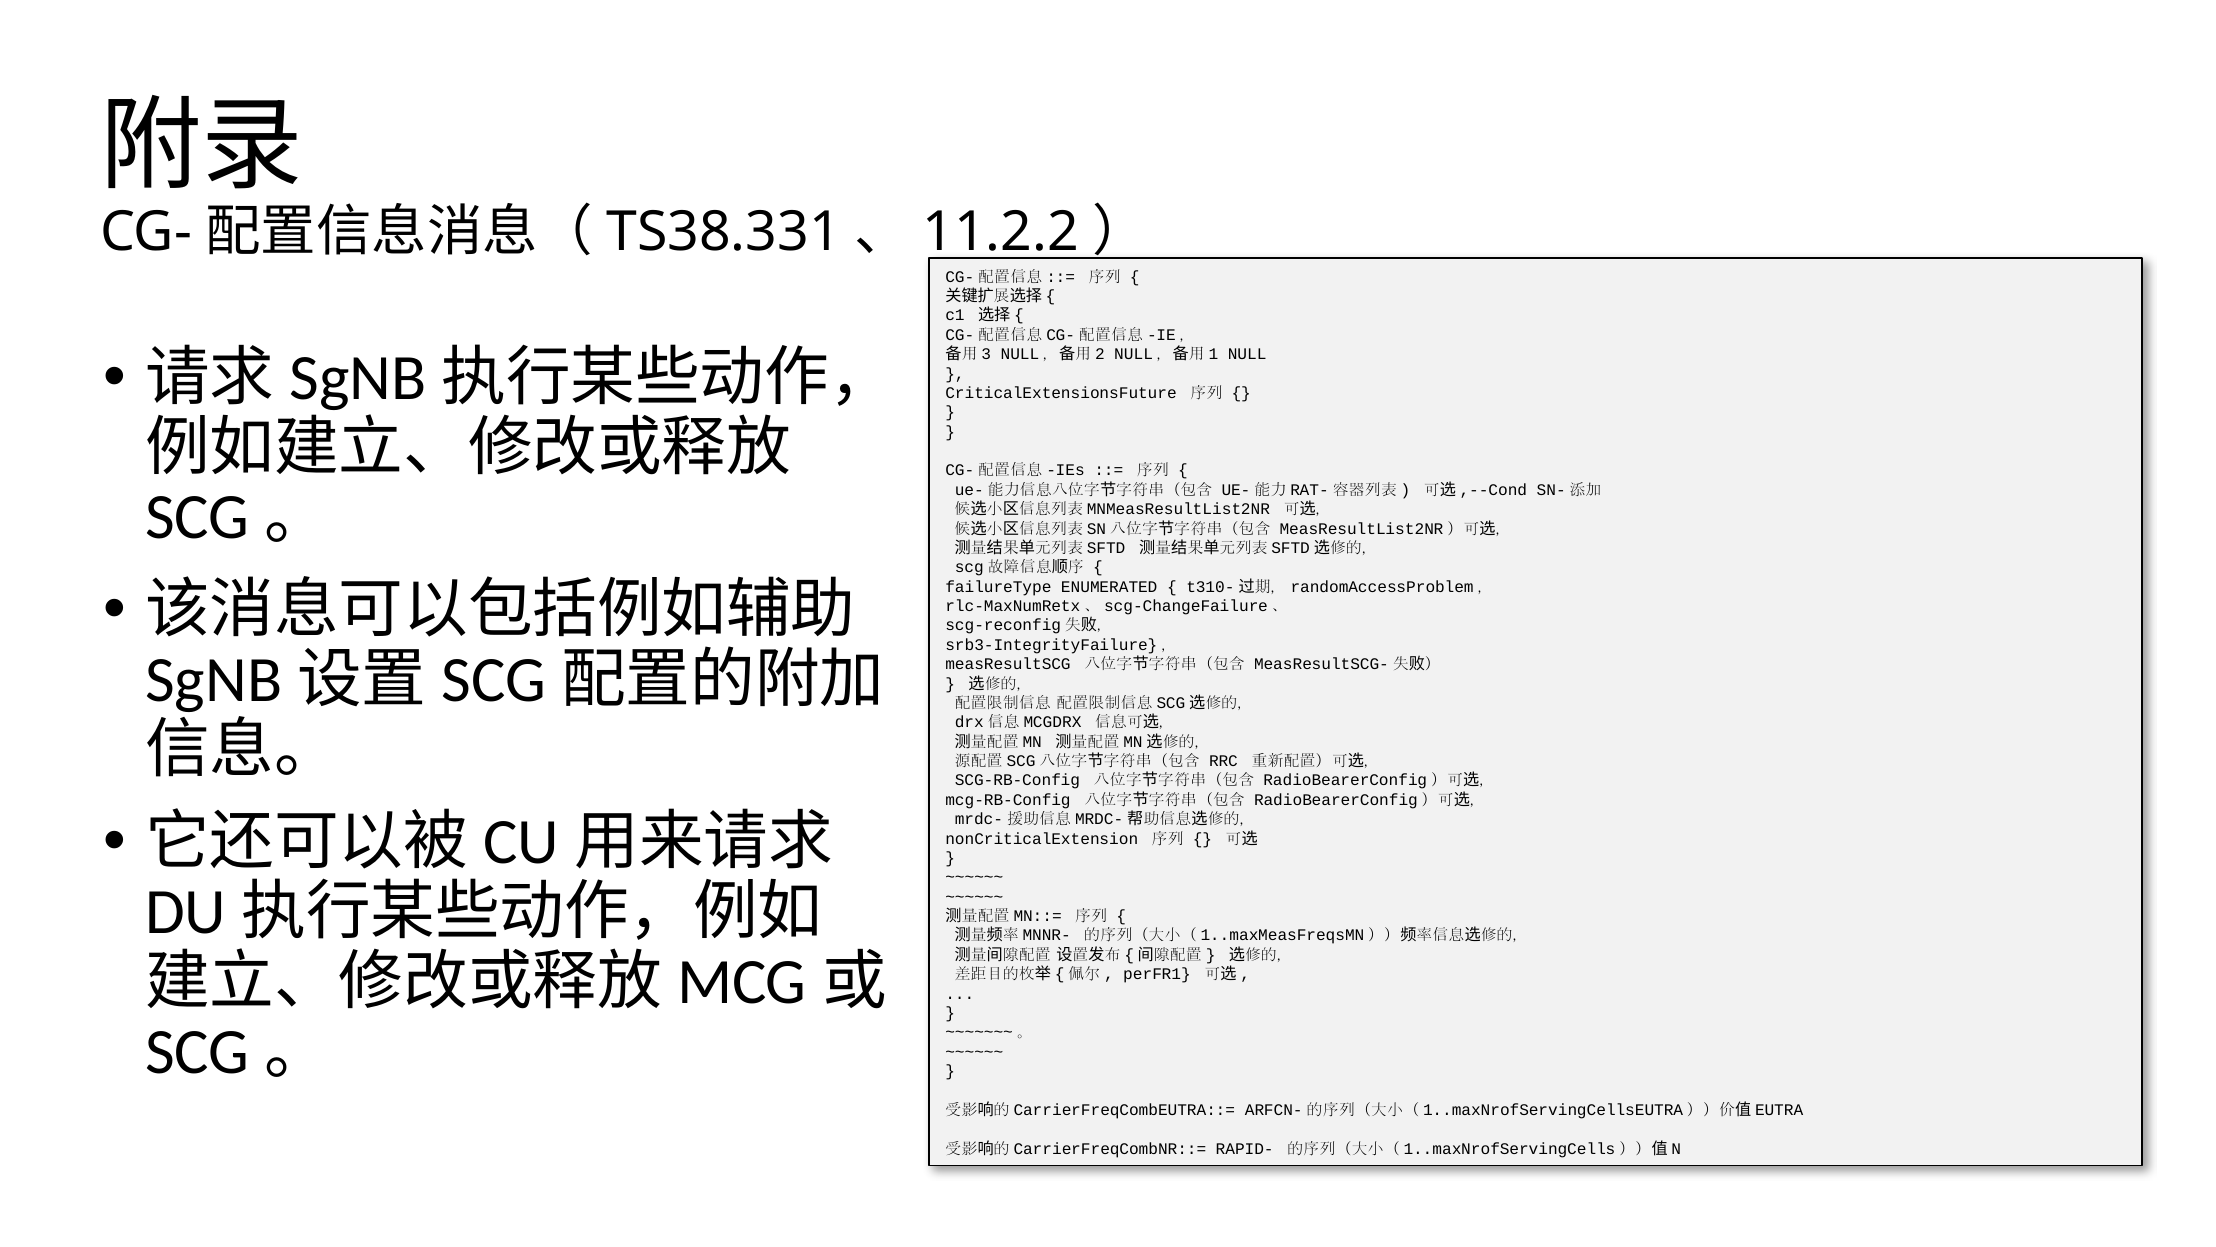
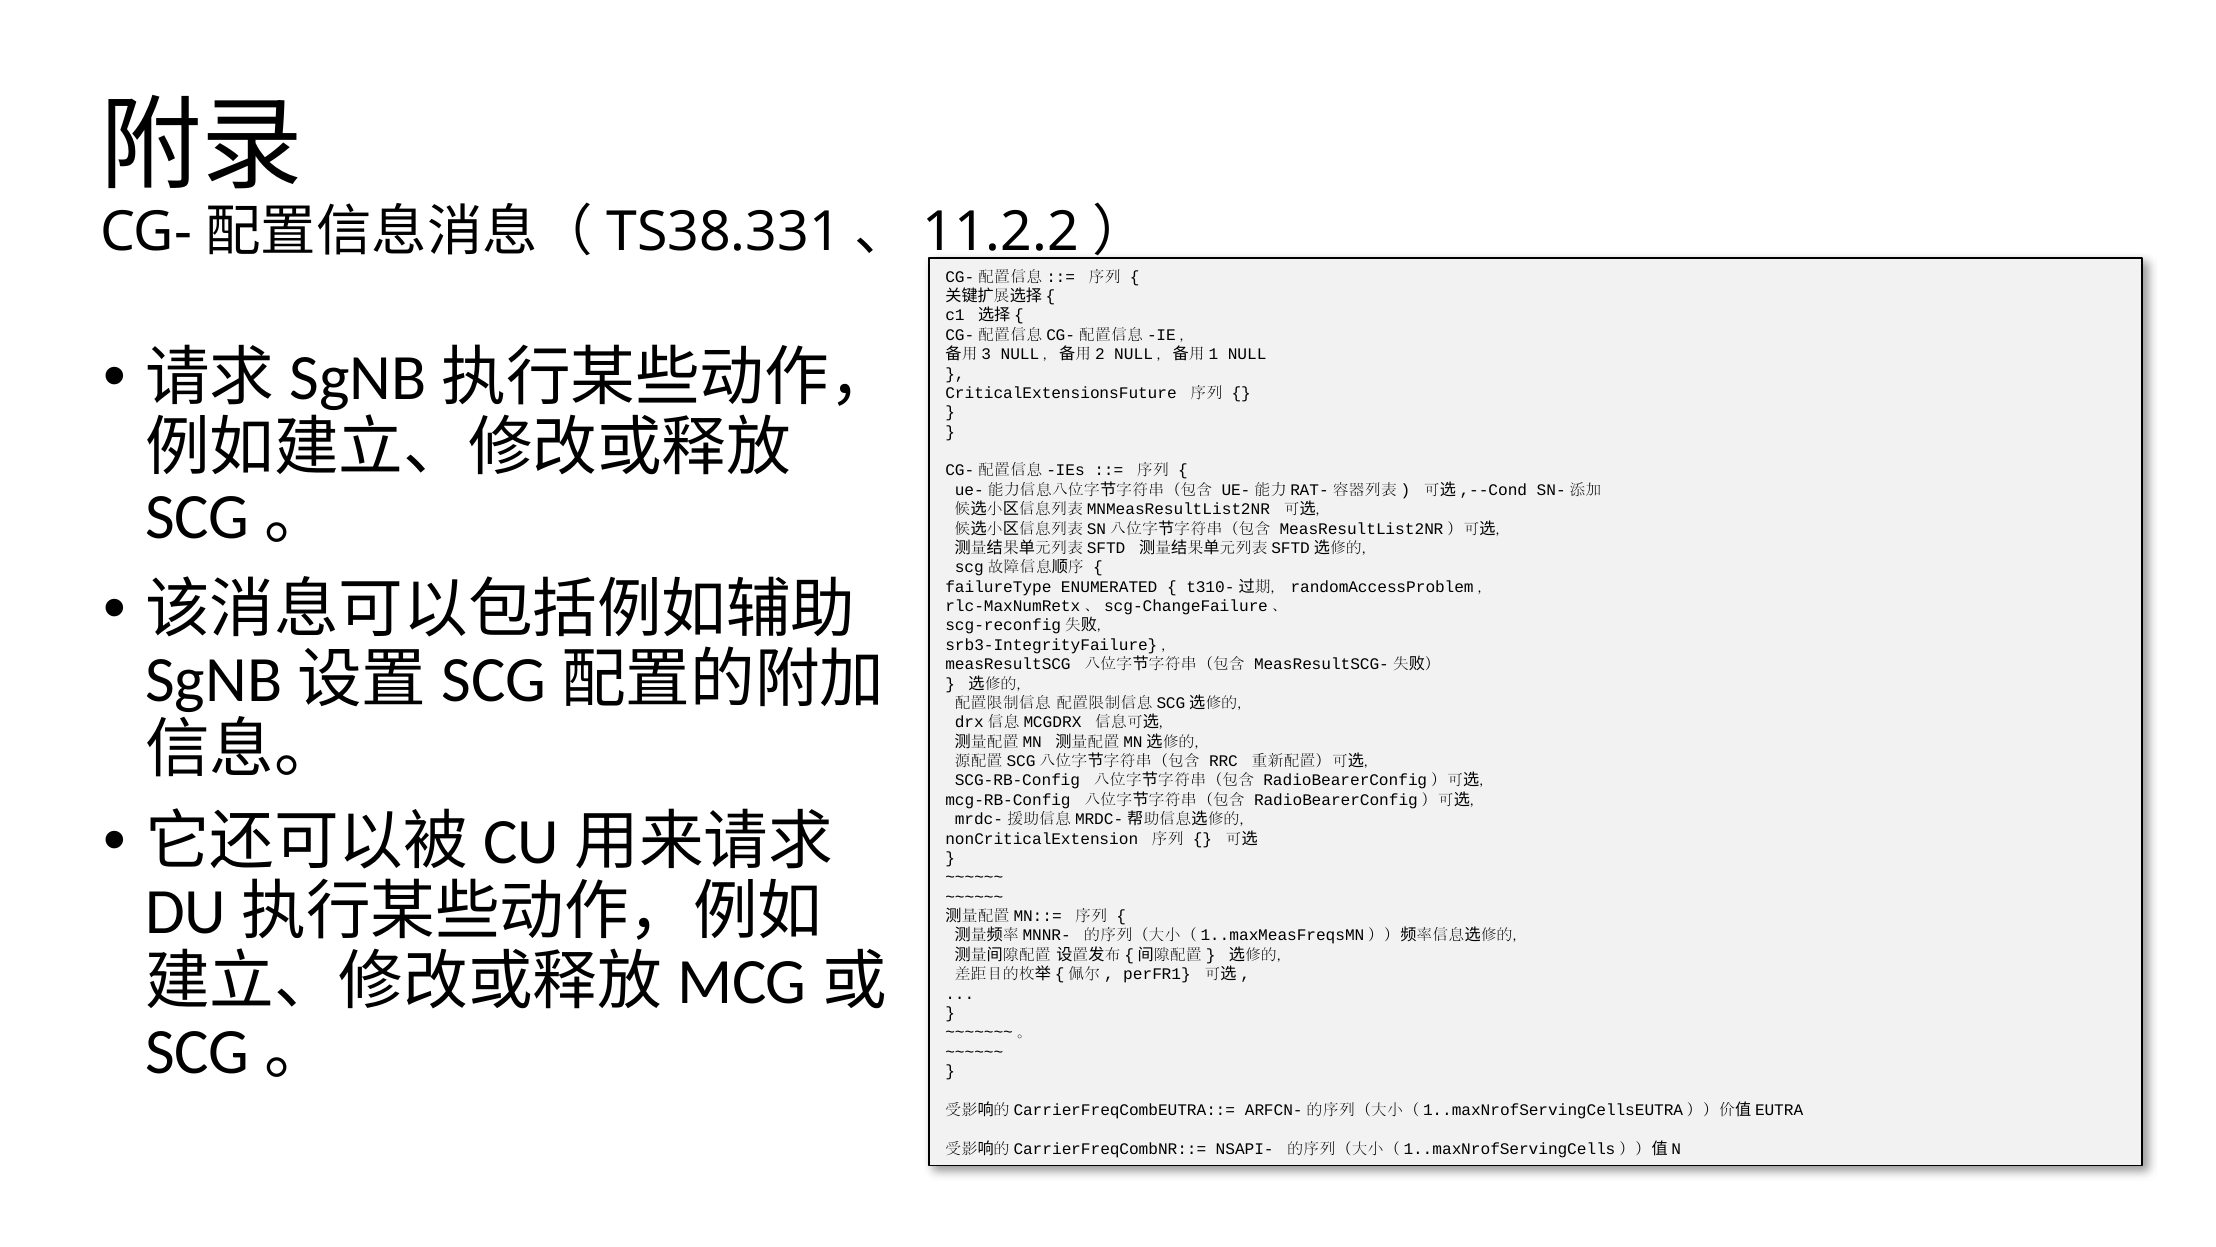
RAPID-: RAPID- -> NSAPI-
